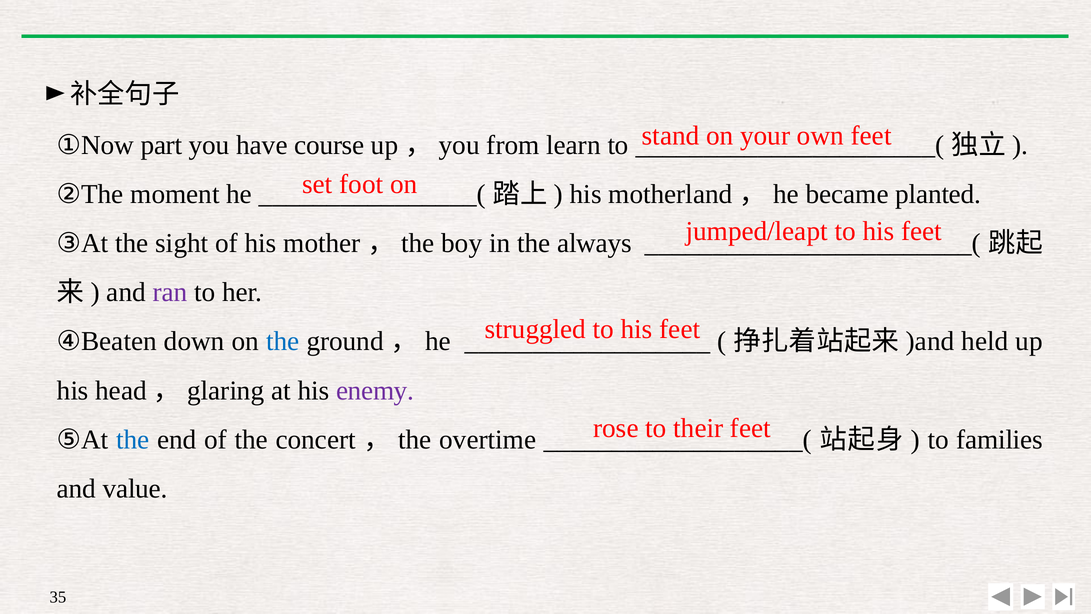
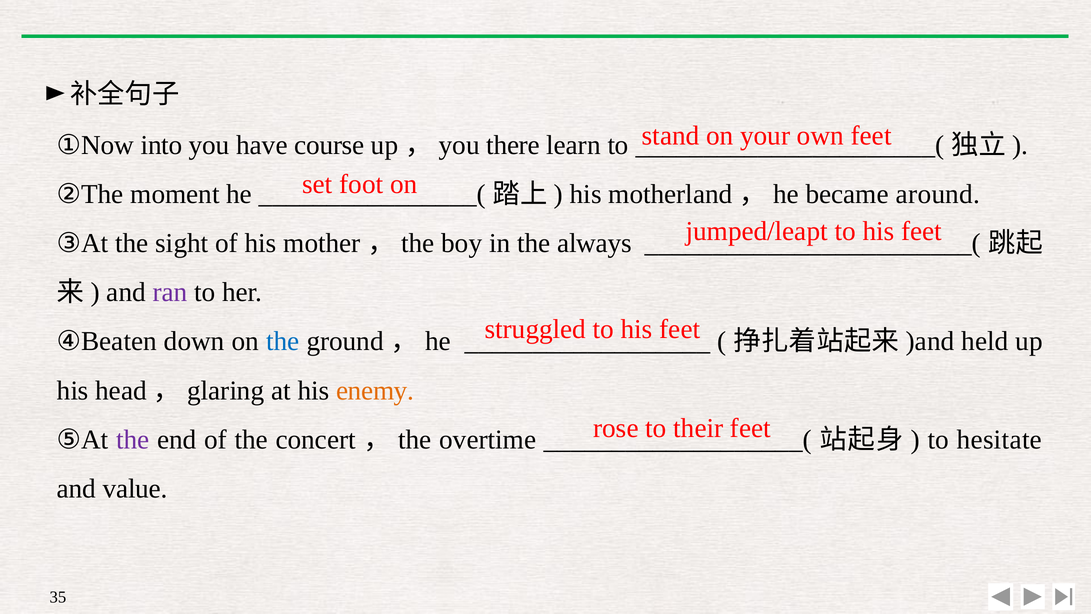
part: part -> into
from: from -> there
planted: planted -> around
enemy colour: purple -> orange
the at (133, 440) colour: blue -> purple
families: families -> hesitate
